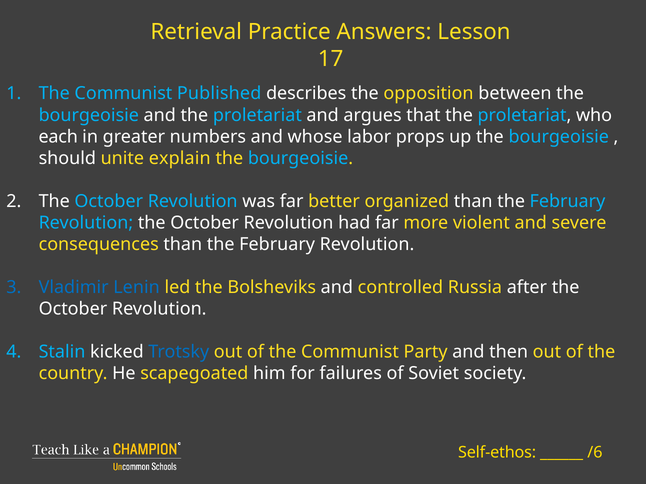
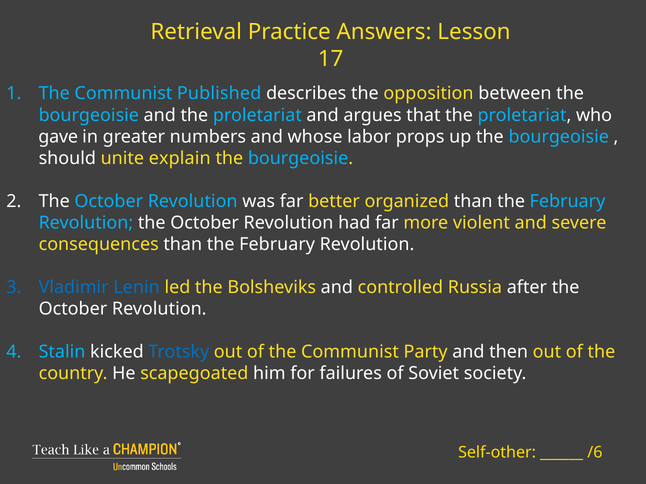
each: each -> gave
Self-ethos: Self-ethos -> Self-other
